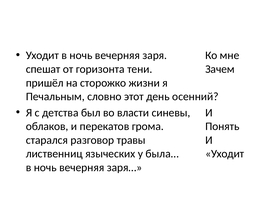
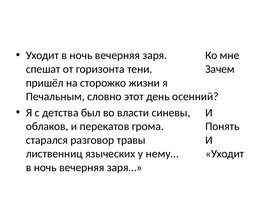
была…: была… -> нему…
